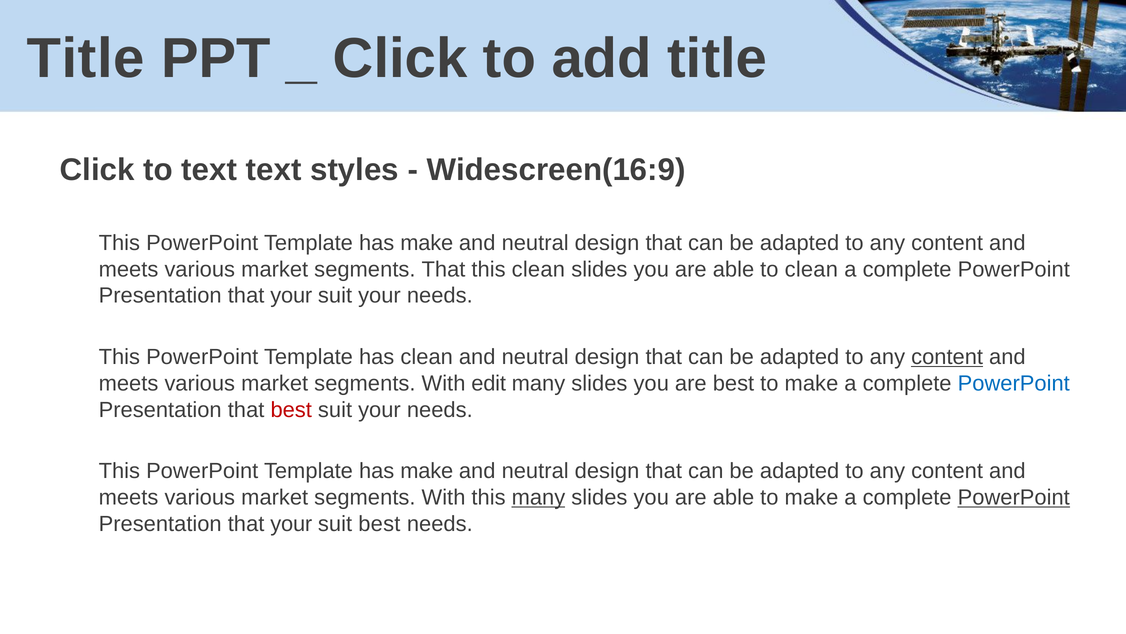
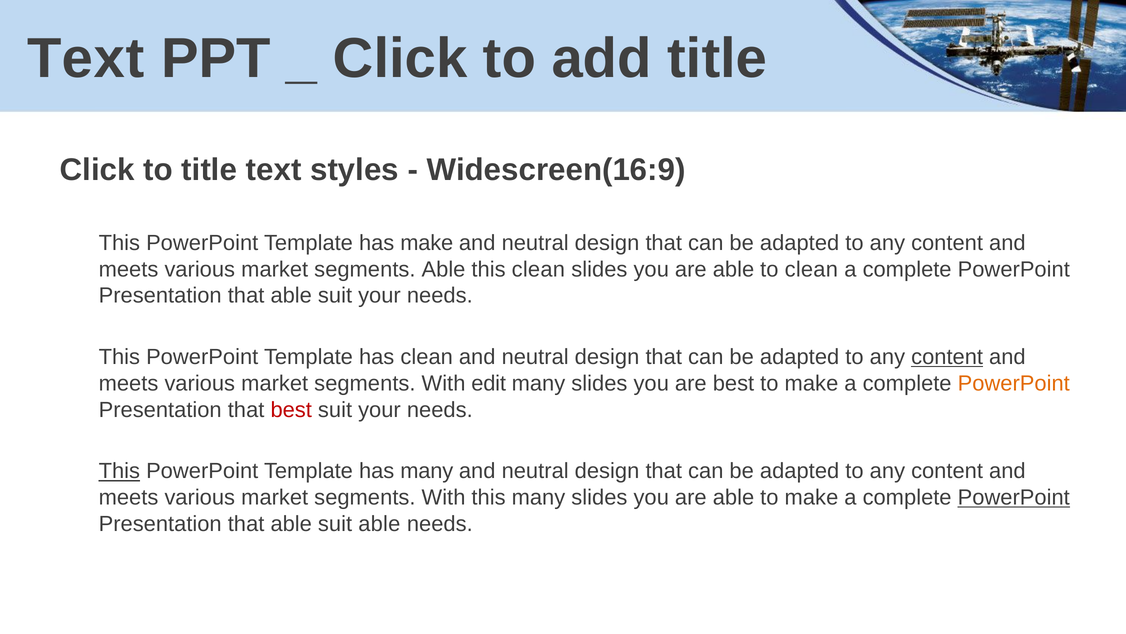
Title at (86, 58): Title -> Text
to text: text -> title
segments That: That -> Able
your at (291, 295): your -> able
PowerPoint at (1014, 383) colour: blue -> orange
This at (119, 471) underline: none -> present
make at (427, 471): make -> many
many at (538, 497) underline: present -> none
your at (291, 523): your -> able
suit best: best -> able
